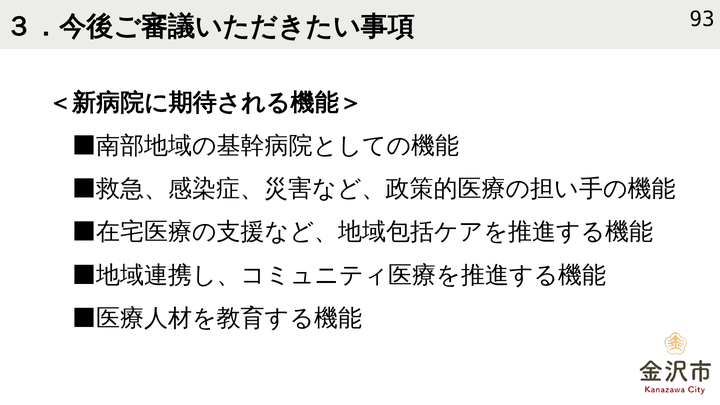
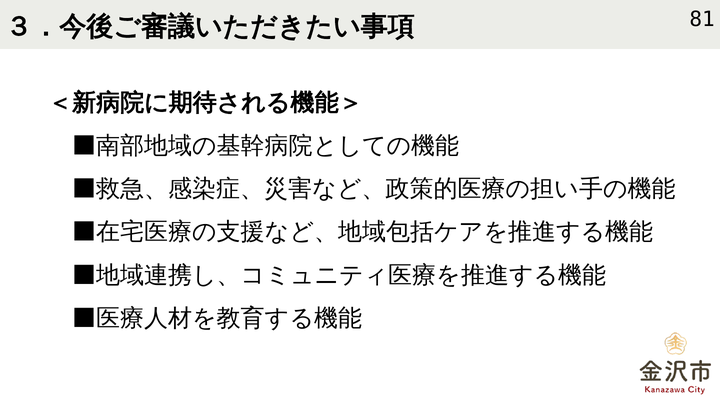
93: 93 -> 81
